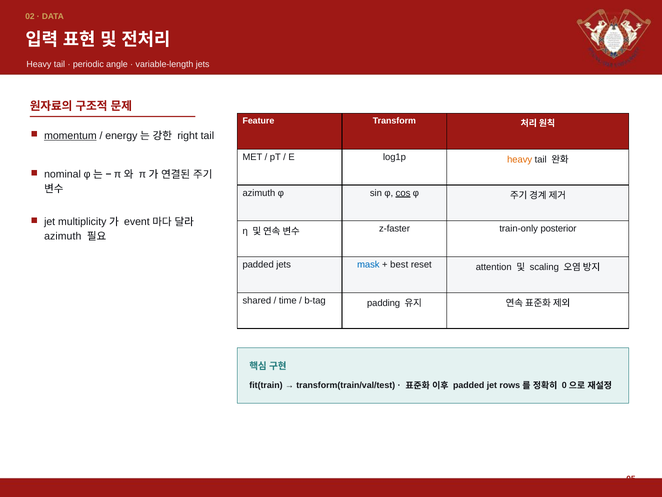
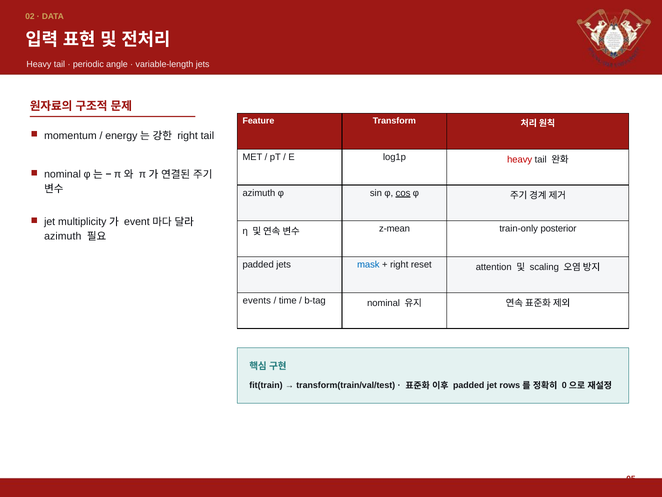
momentum underline: present -> none
heavy at (520, 159) colour: orange -> red
z-faster: z-faster -> z-mean
best at (399, 264): best -> right
shared: shared -> events
b-tag padding: padding -> nominal
